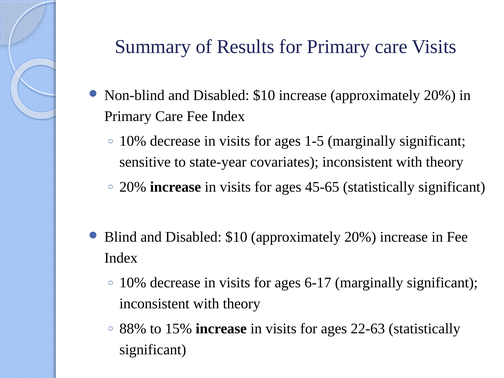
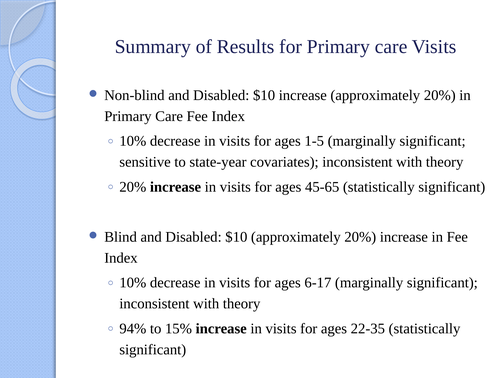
88%: 88% -> 94%
22-63: 22-63 -> 22-35
